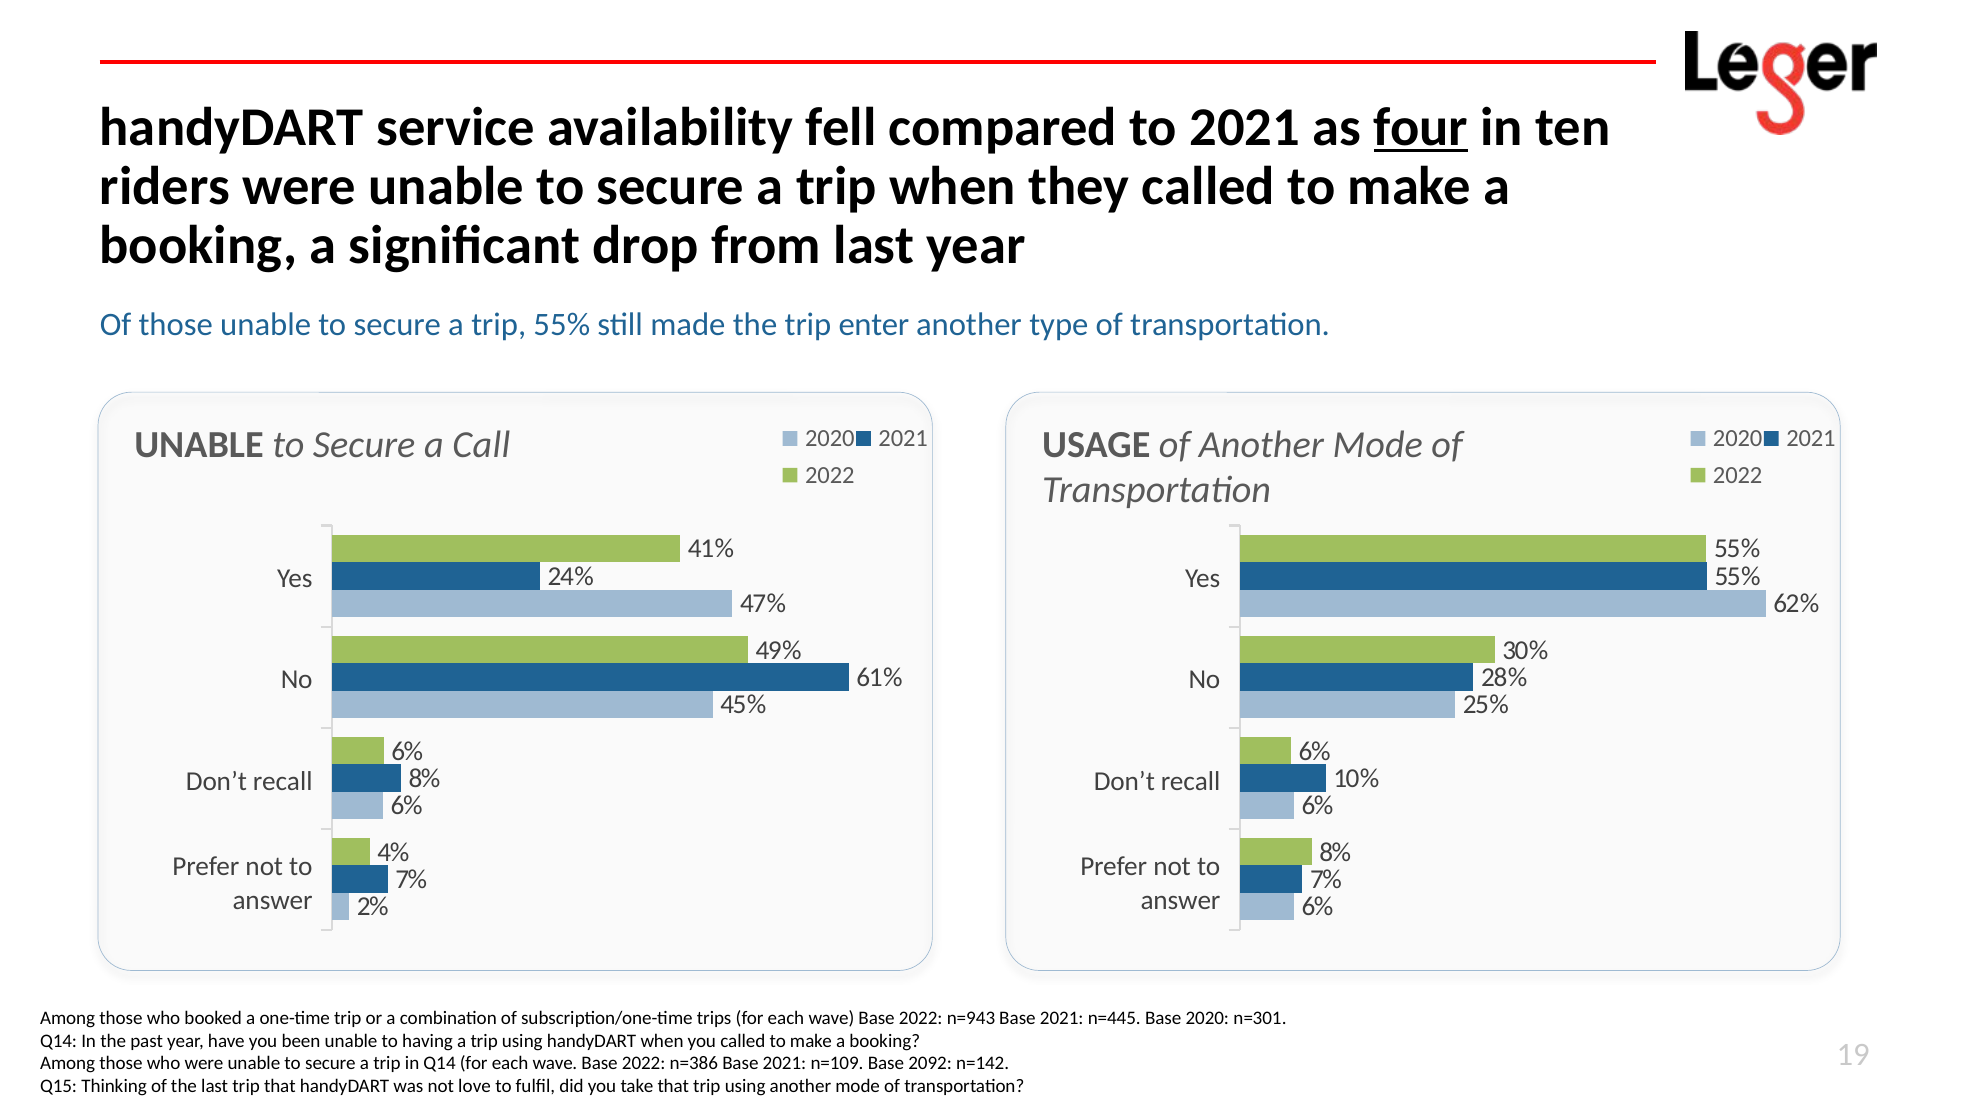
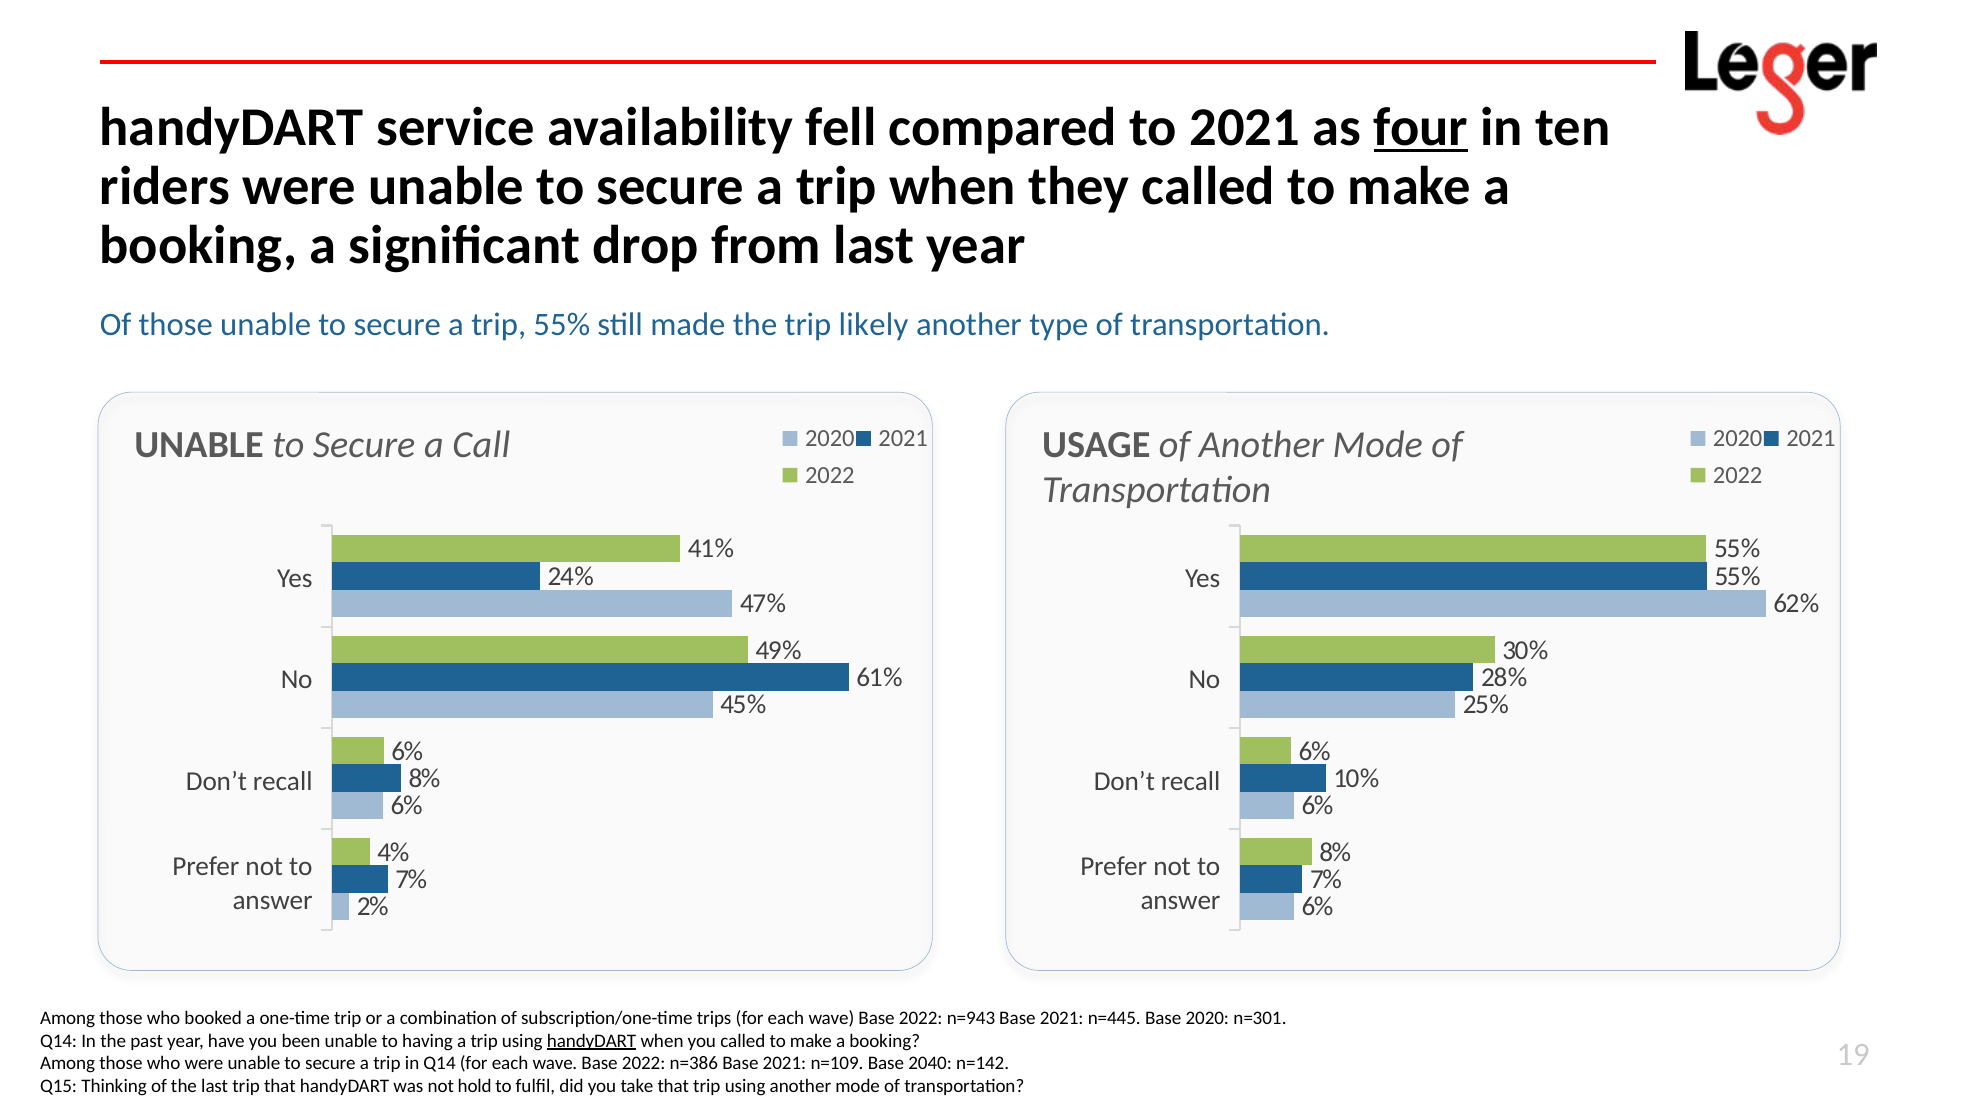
enter: enter -> likely
handyDART at (592, 1041) underline: none -> present
2092: 2092 -> 2040
love: love -> hold
